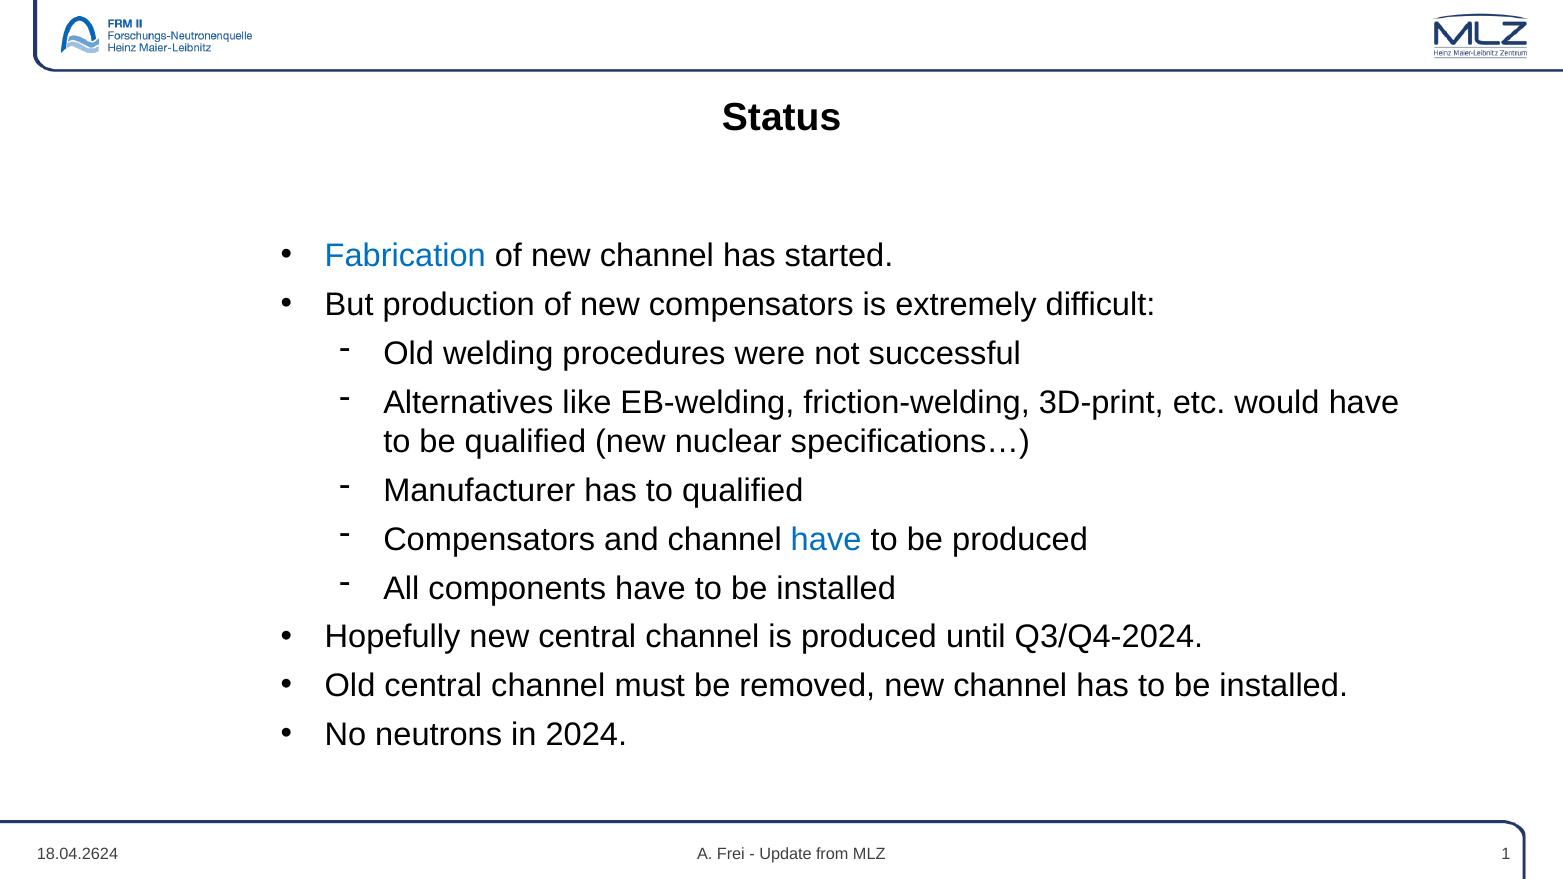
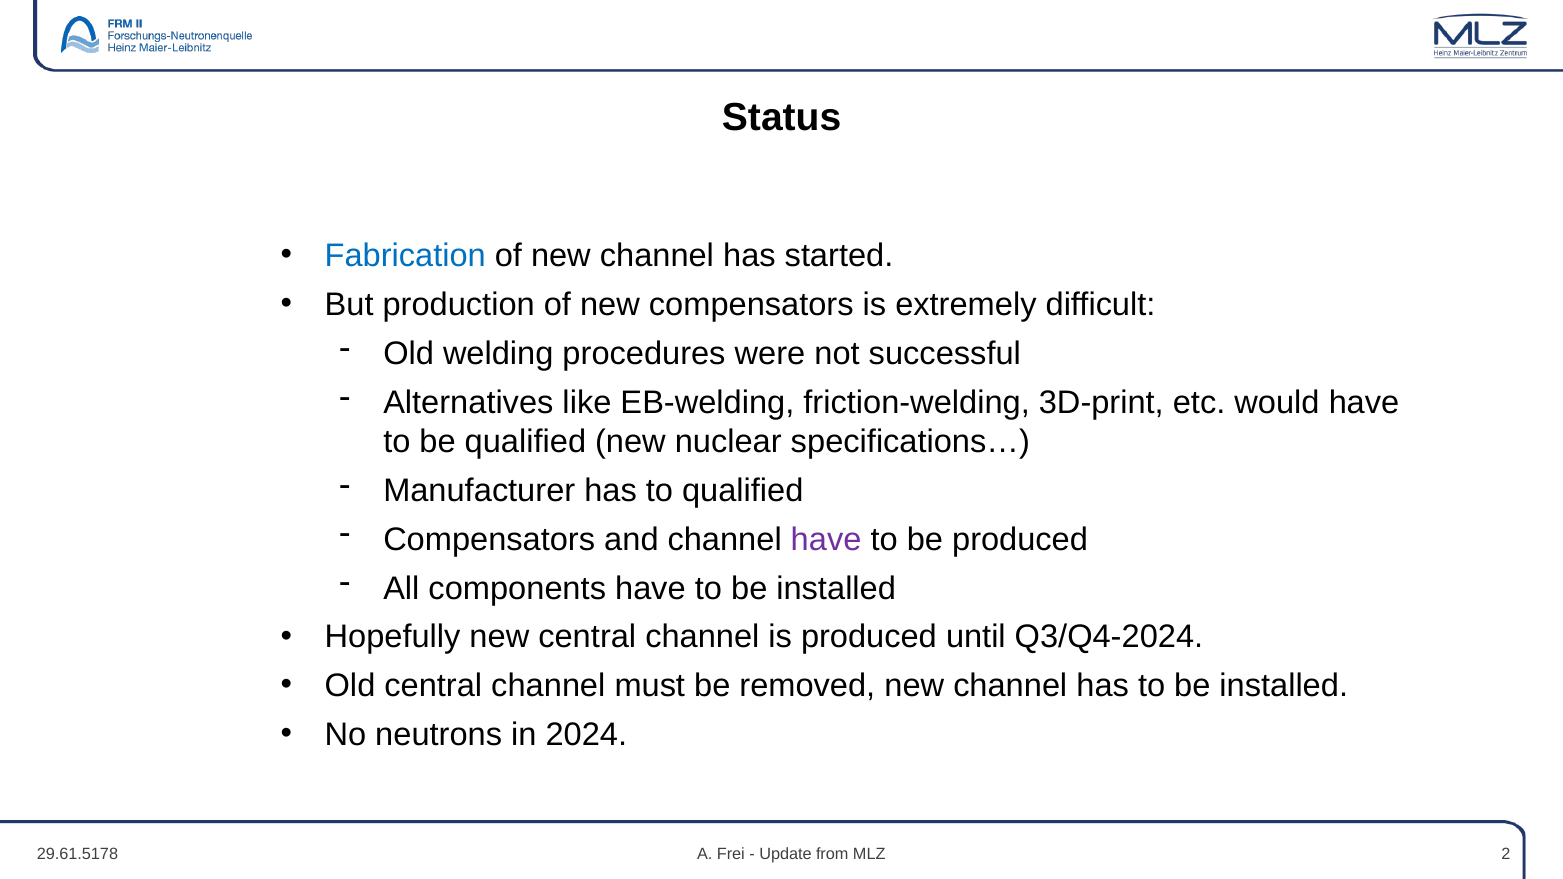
have at (826, 540) colour: blue -> purple
18.04.2624: 18.04.2624 -> 29.61.5178
1: 1 -> 2
